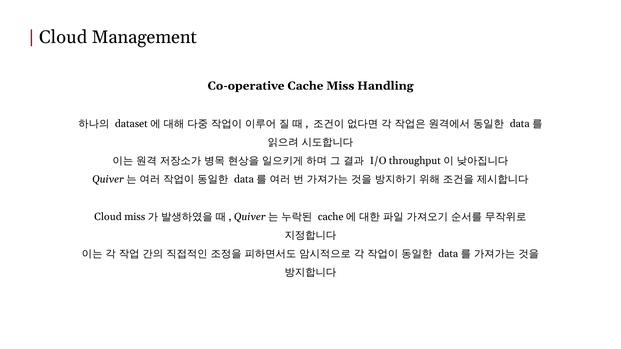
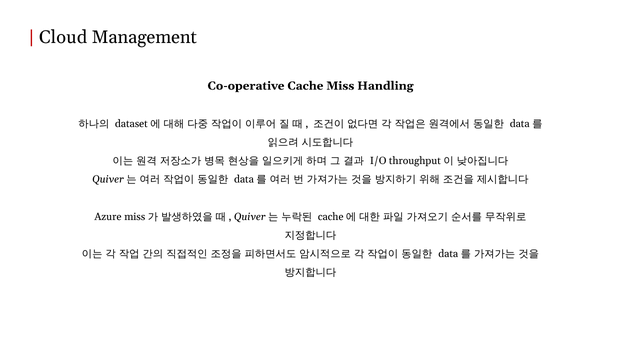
Cloud at (108, 217): Cloud -> Azure
